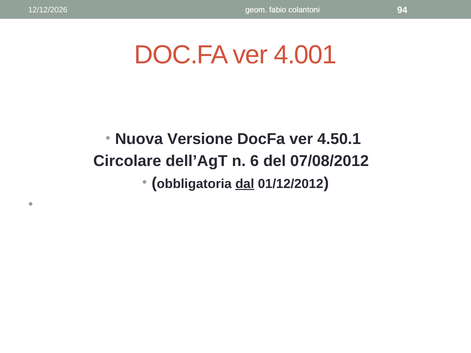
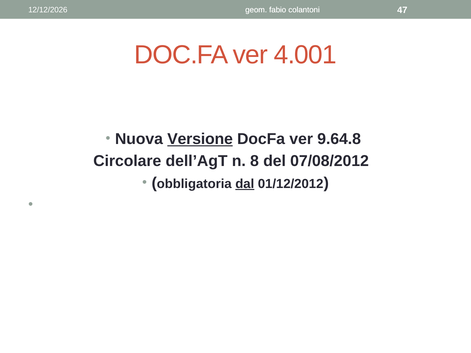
94: 94 -> 47
Versione underline: none -> present
4.50.1: 4.50.1 -> 9.64.8
6: 6 -> 8
